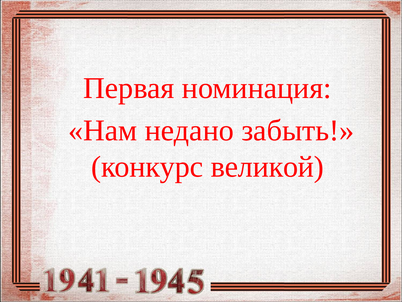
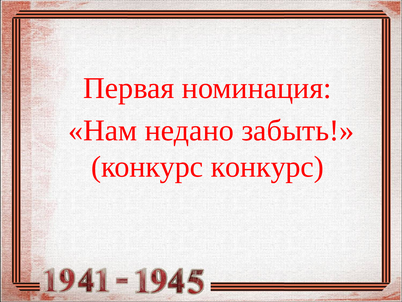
конкурс великой: великой -> конкурс
